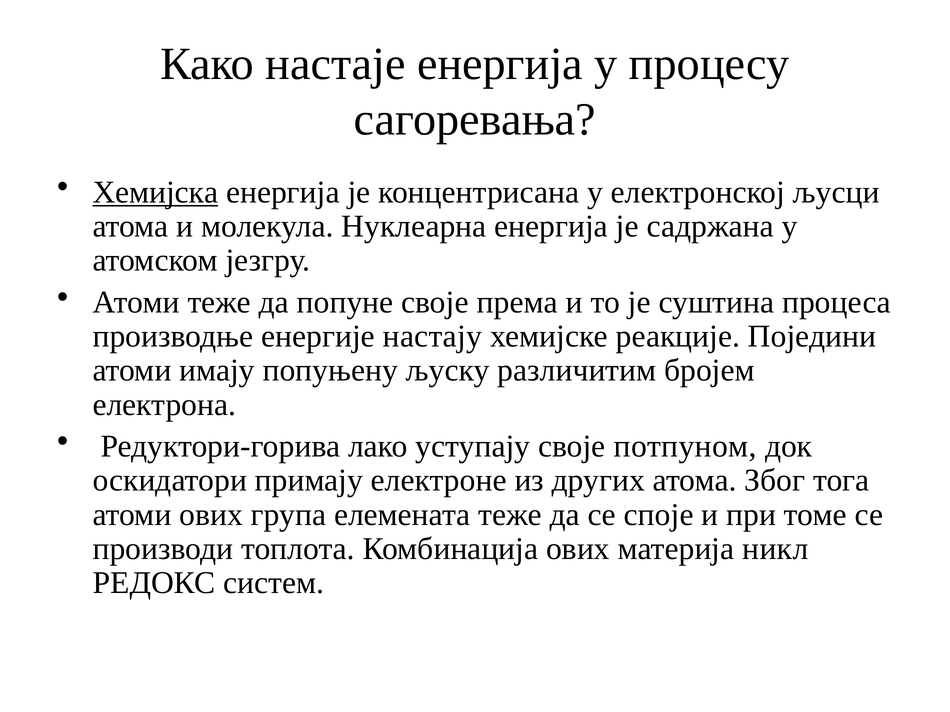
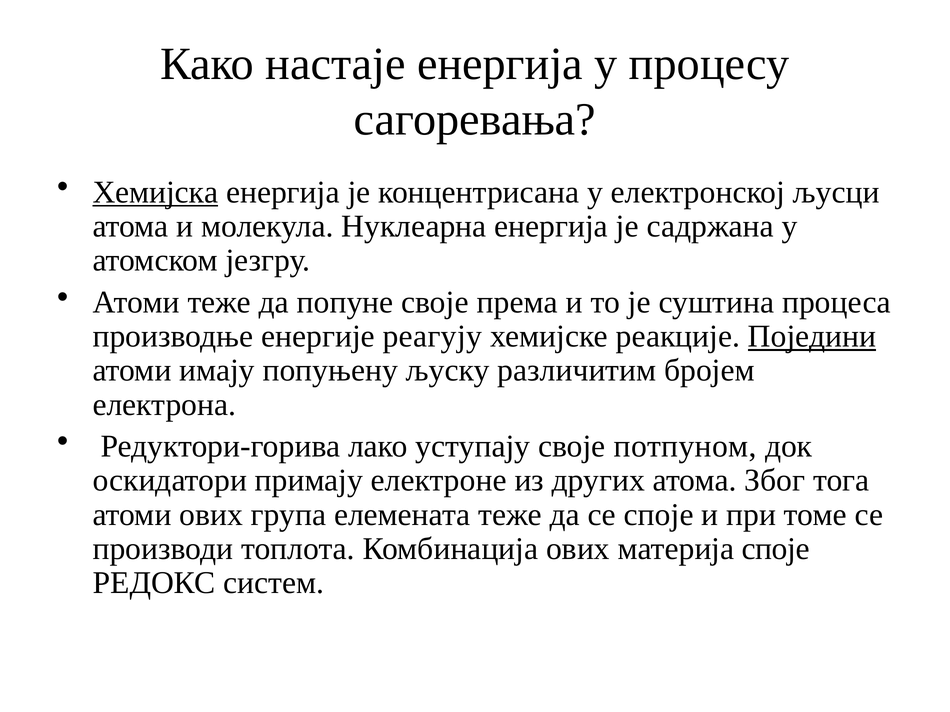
настају: настају -> реагују
Поједини underline: none -> present
материја никл: никл -> споје
